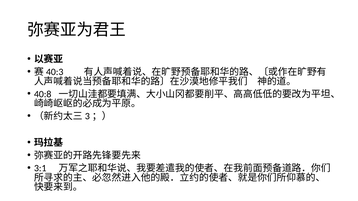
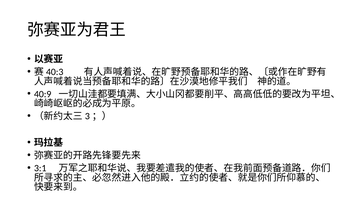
40:8: 40:8 -> 40:9
